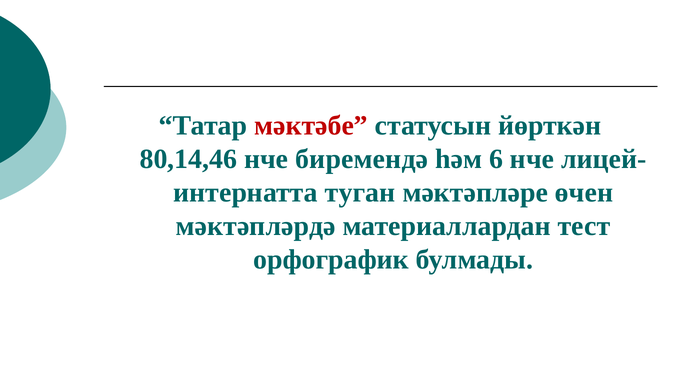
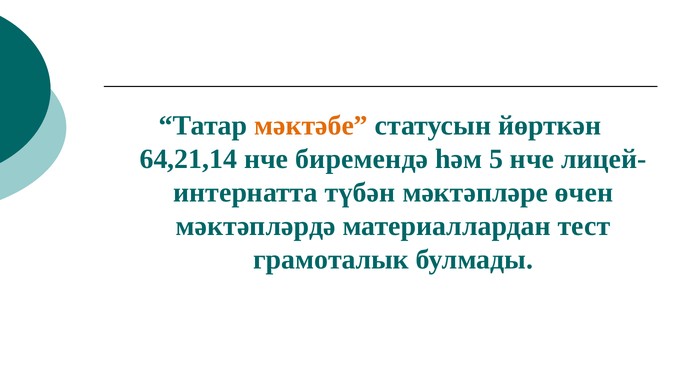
мәктәбе colour: red -> orange
80,14,46: 80,14,46 -> 64,21,14
6: 6 -> 5
туган: туган -> түбән
орфографик: орфографик -> грамоталык
